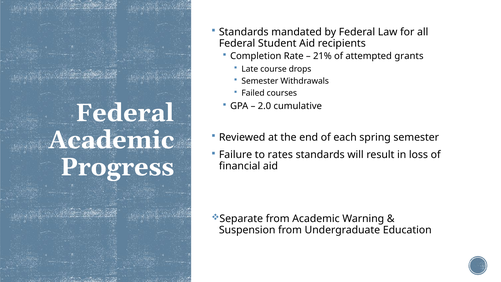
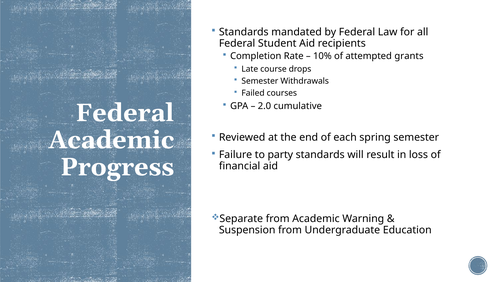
21%: 21% -> 10%
rates: rates -> party
